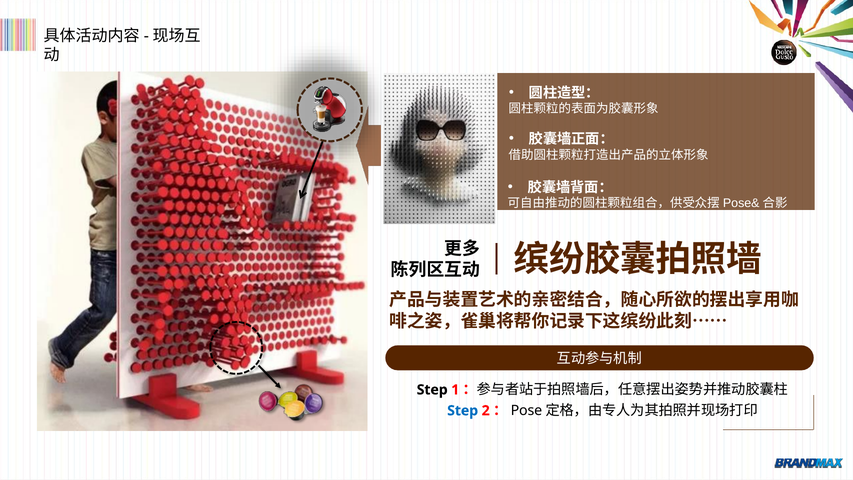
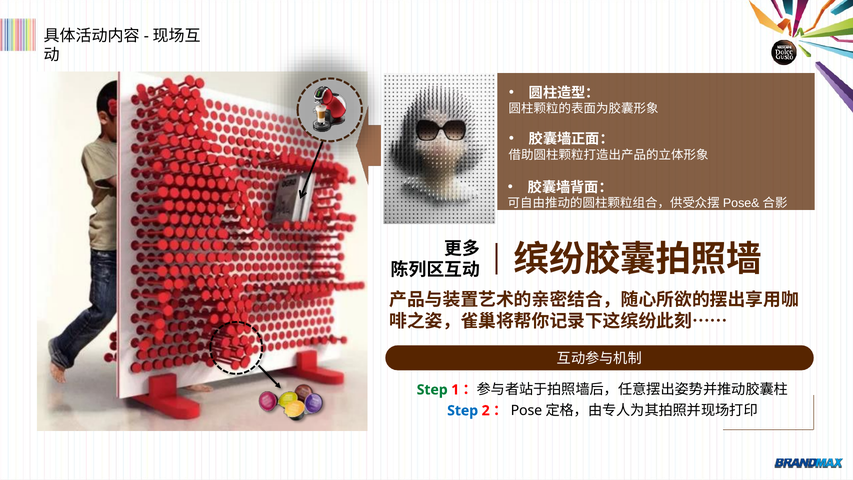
Step at (432, 390) colour: black -> green
